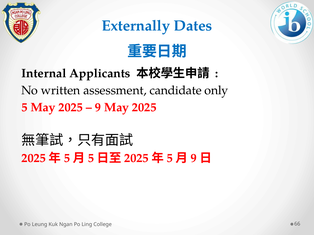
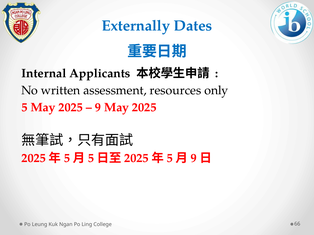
candidate: candidate -> resources
